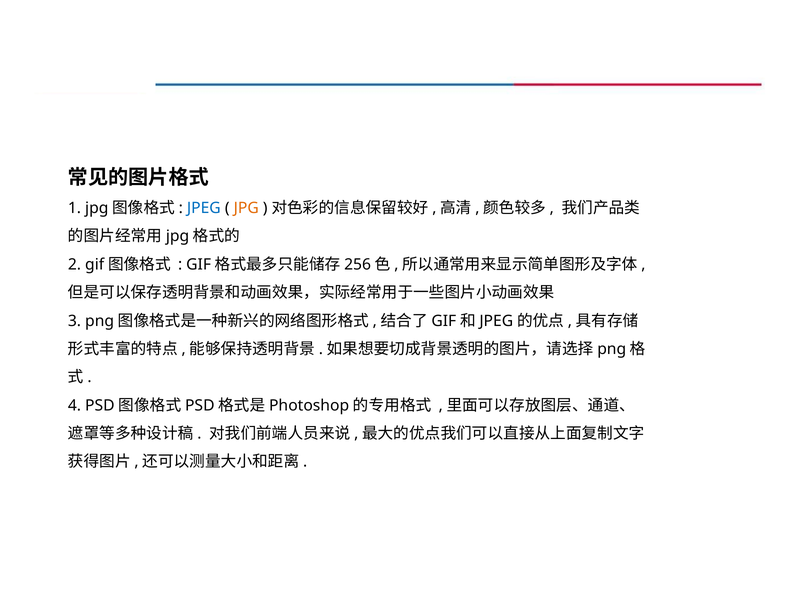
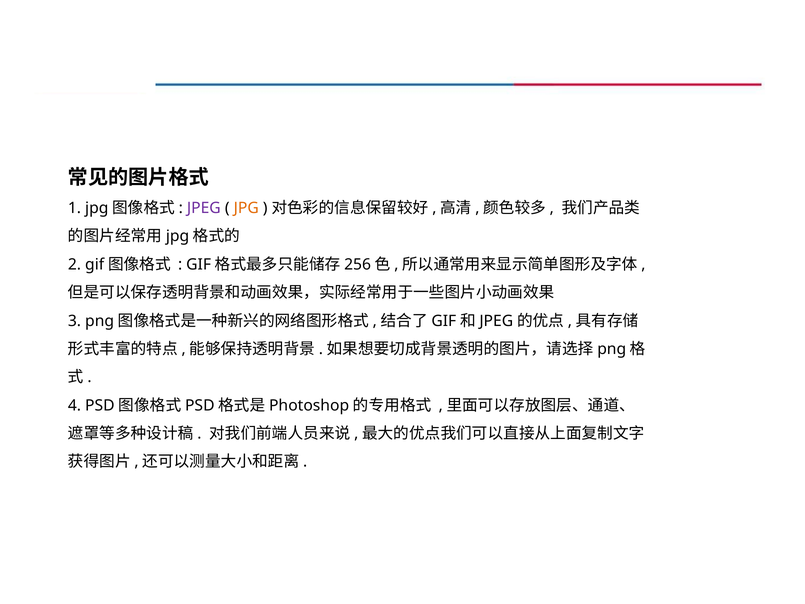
JPEG colour: blue -> purple
